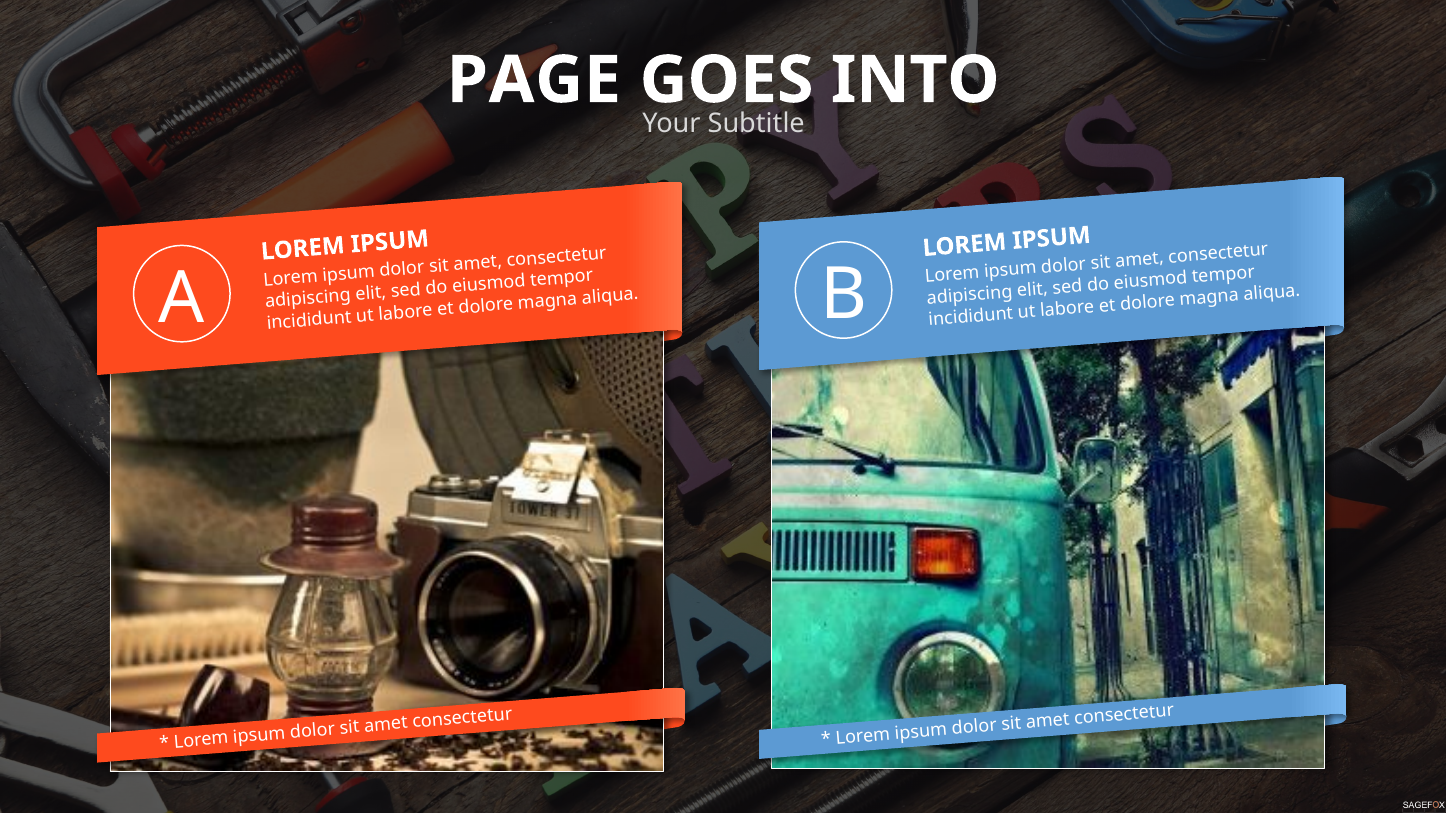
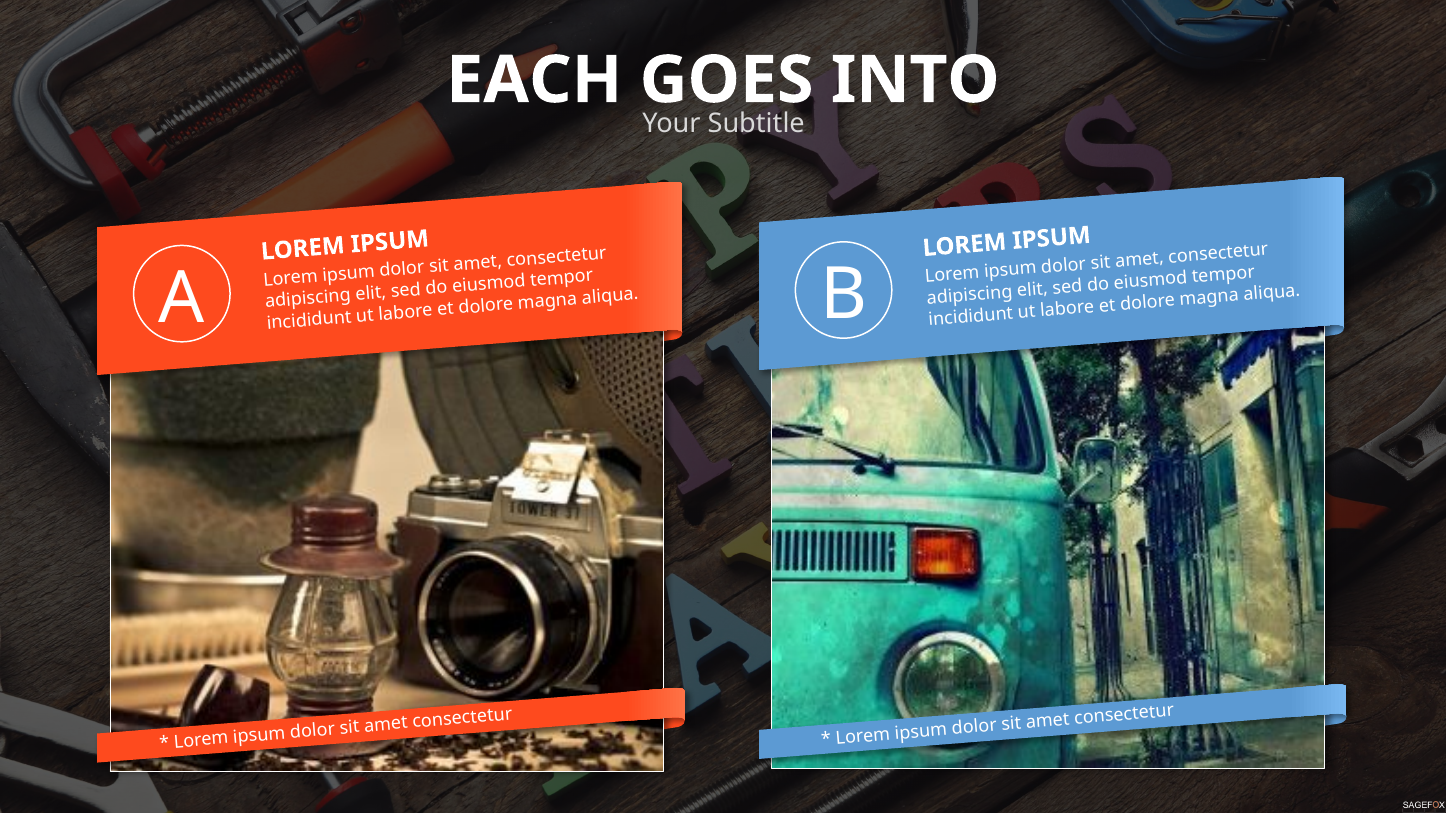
PAGE: PAGE -> EACH
